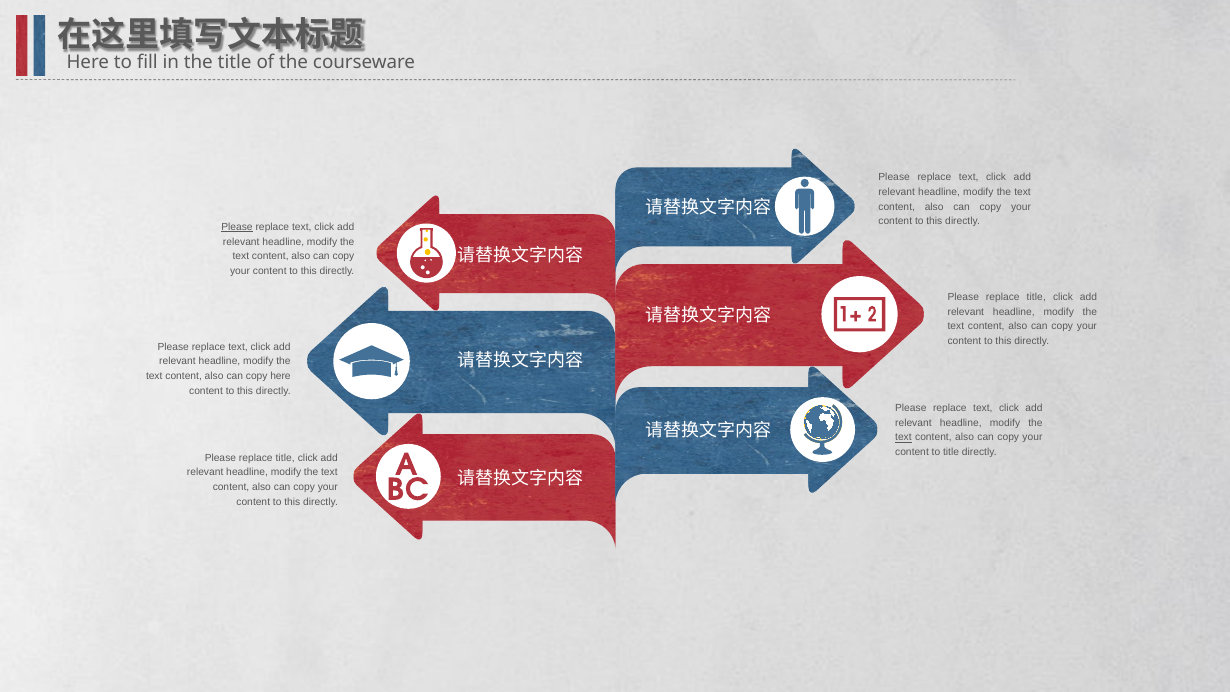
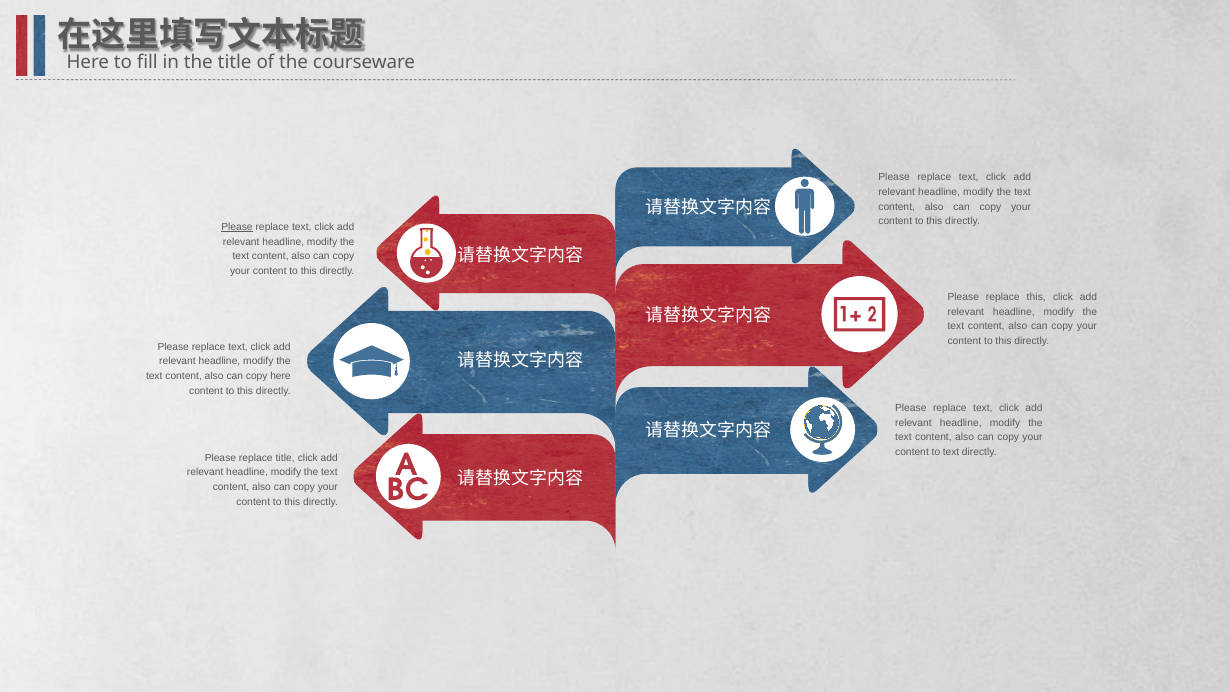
title at (1036, 297): title -> this
text at (903, 437) underline: present -> none
to title: title -> text
